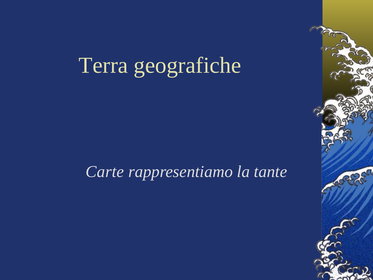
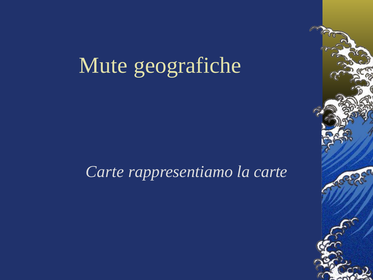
Terra: Terra -> Mute
la tante: tante -> carte
